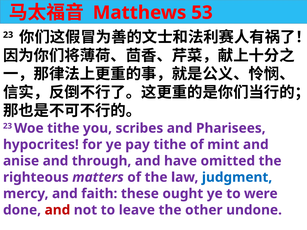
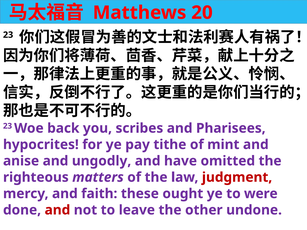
53: 53 -> 20
Woe tithe: tithe -> back
through: through -> ungodly
judgment colour: blue -> red
